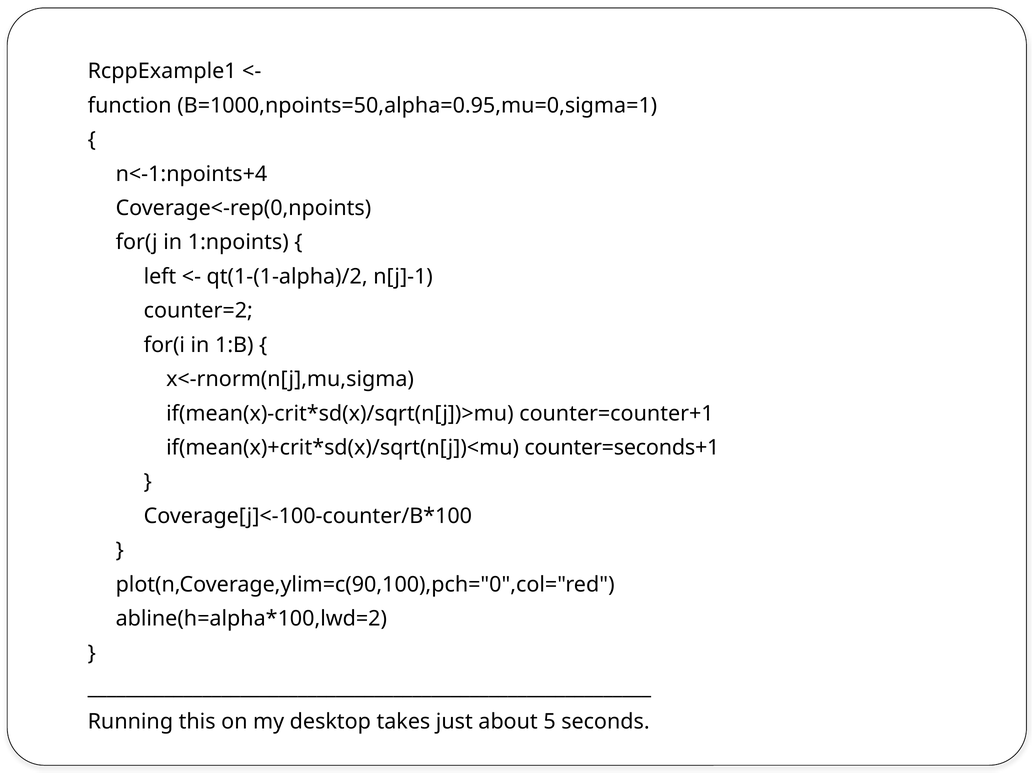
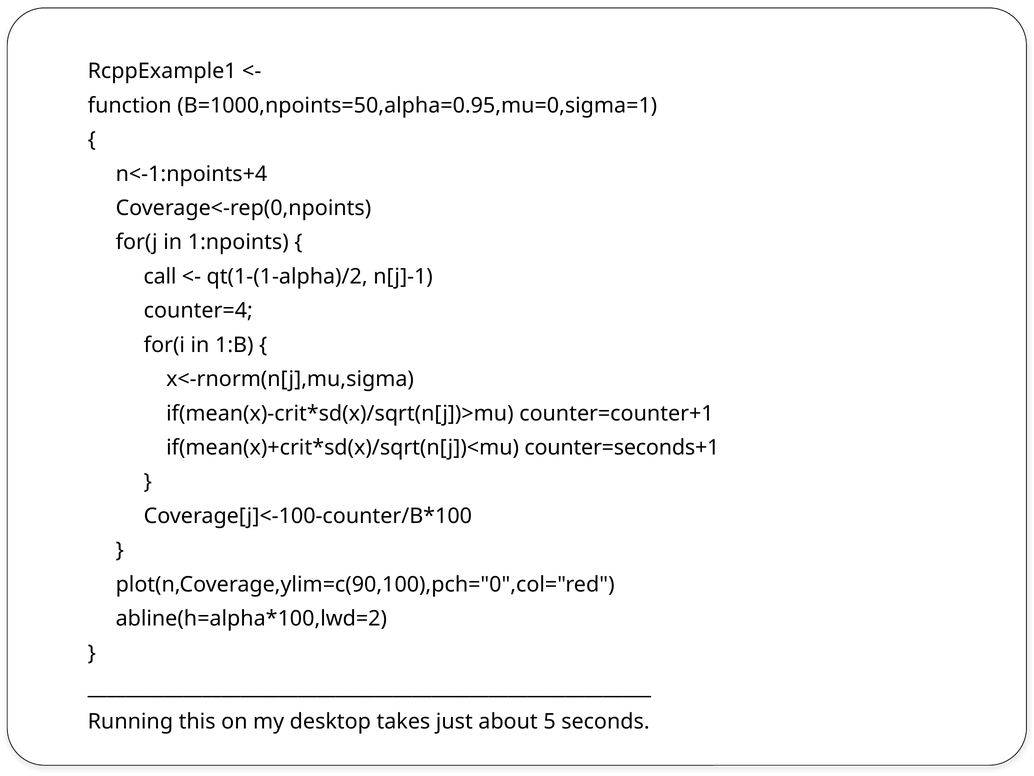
left: left -> call
counter=2: counter=2 -> counter=4
